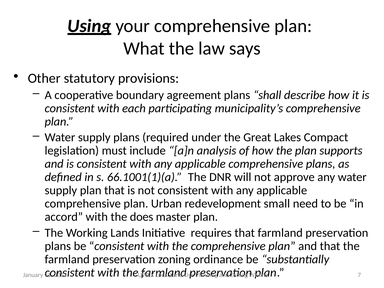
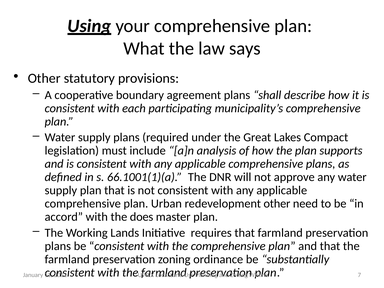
redevelopment small: small -> other
